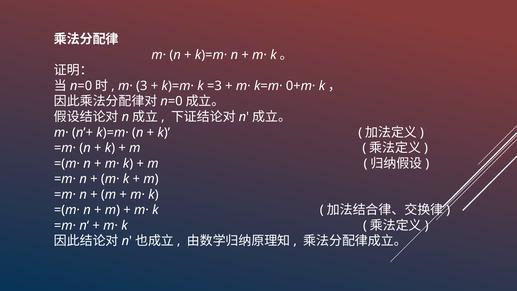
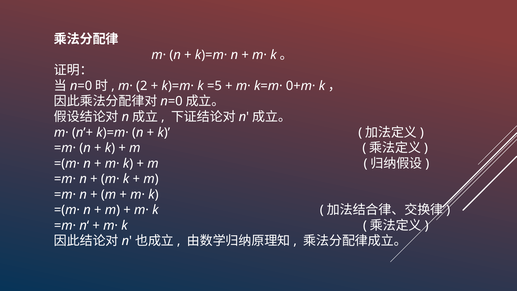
3: 3 -> 2
=3: =3 -> =5
